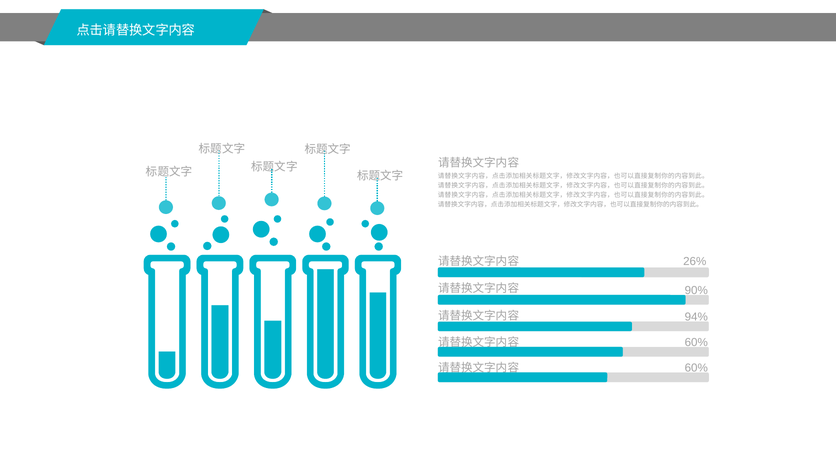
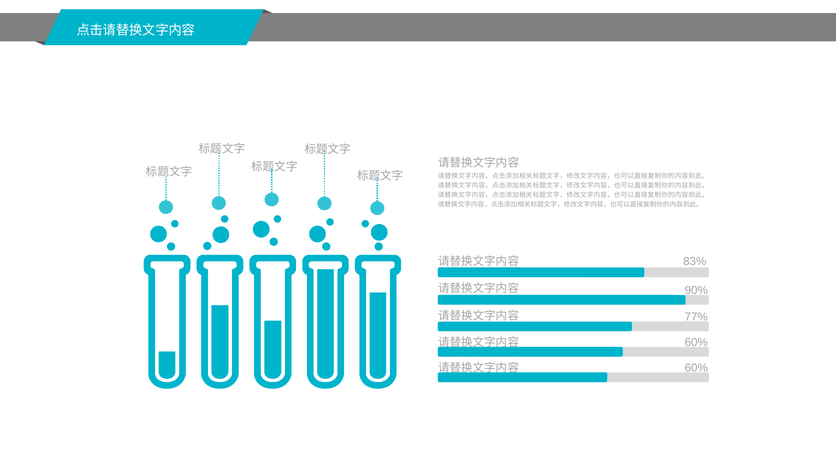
26%: 26% -> 83%
94%: 94% -> 77%
